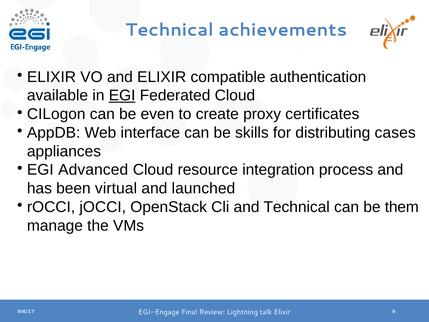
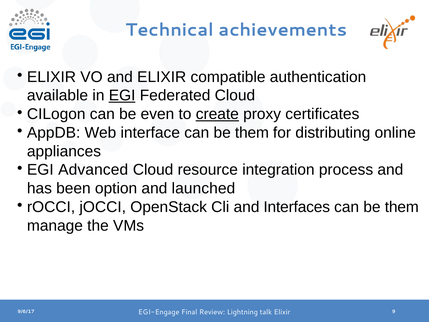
create underline: none -> present
interface can be skills: skills -> them
cases: cases -> online
virtual: virtual -> option
and Technical: Technical -> Interfaces
